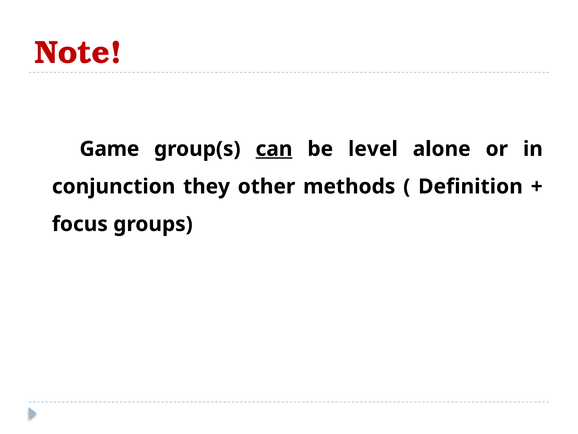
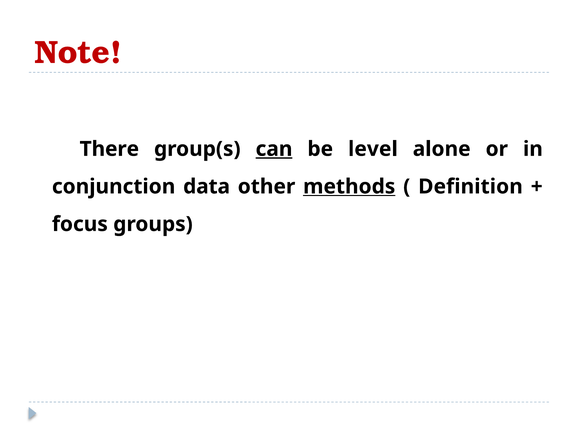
Game: Game -> There
they: they -> data
methods underline: none -> present
